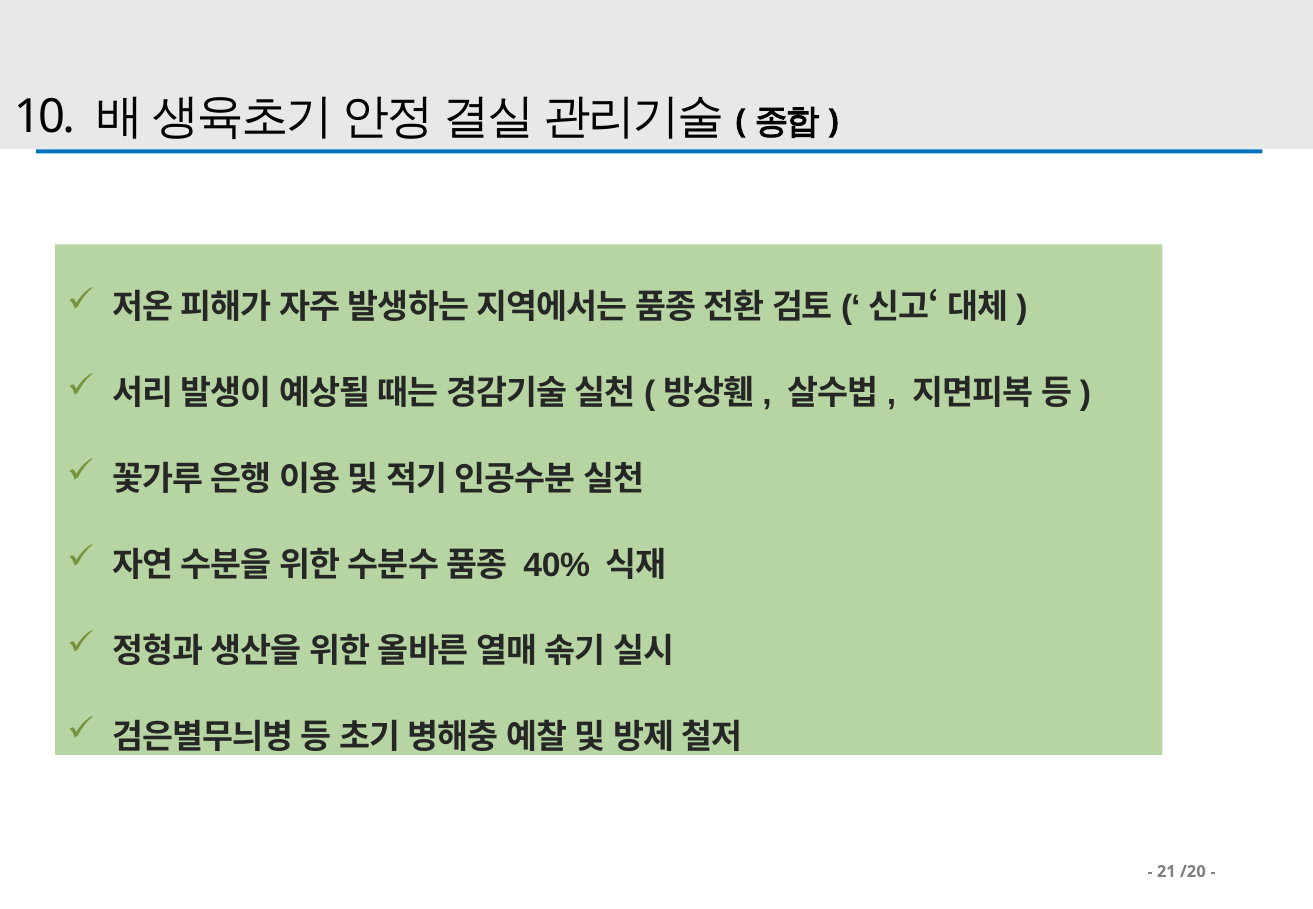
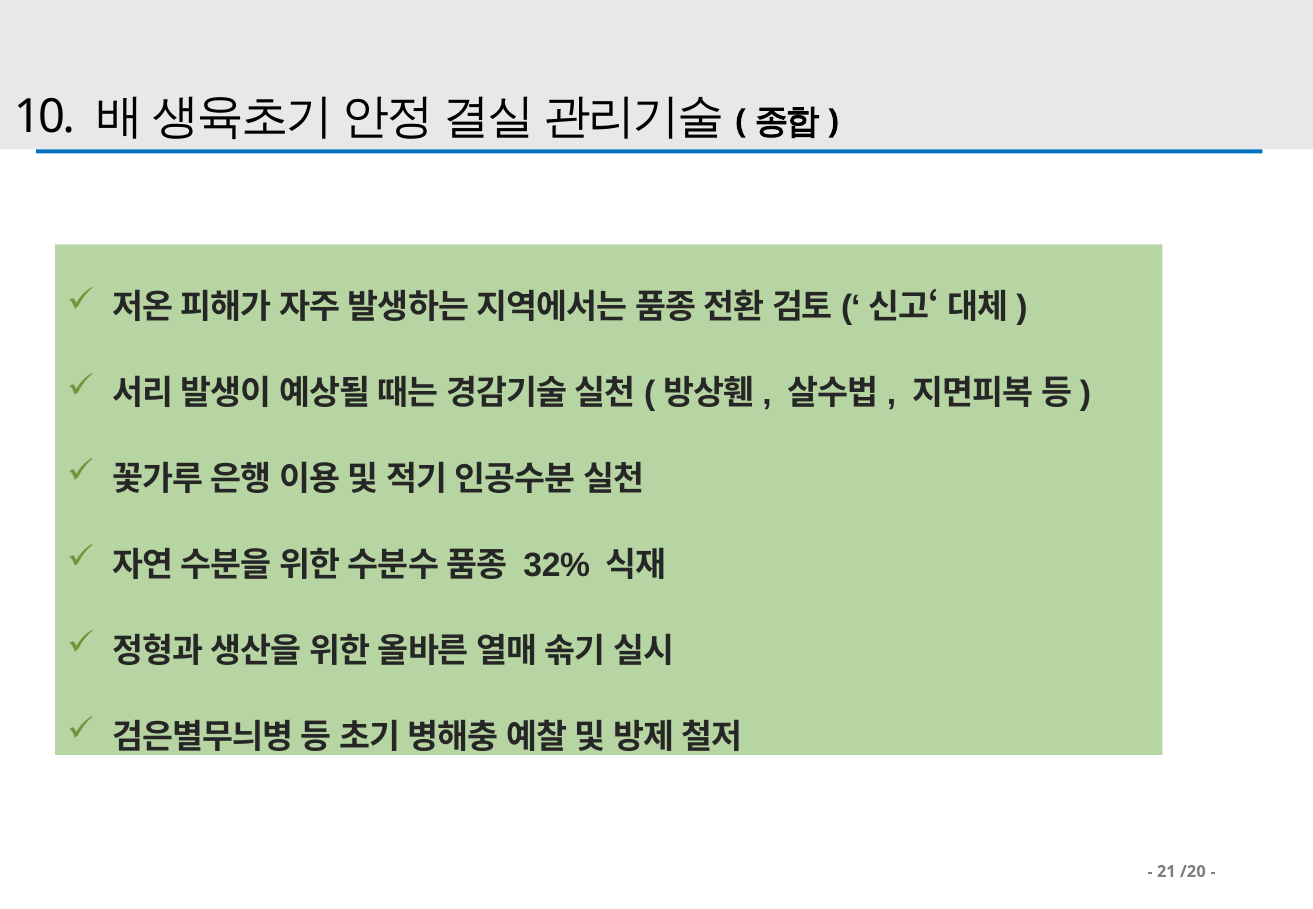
40%: 40% -> 32%
